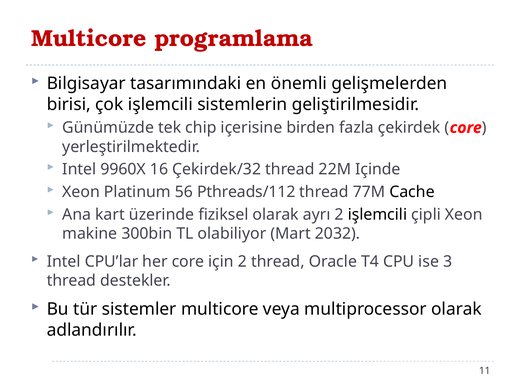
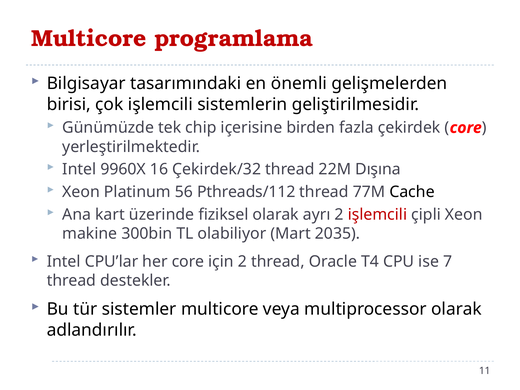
Içinde: Içinde -> Dışına
işlemcili at (377, 215) colour: black -> red
2032: 2032 -> 2035
3: 3 -> 7
